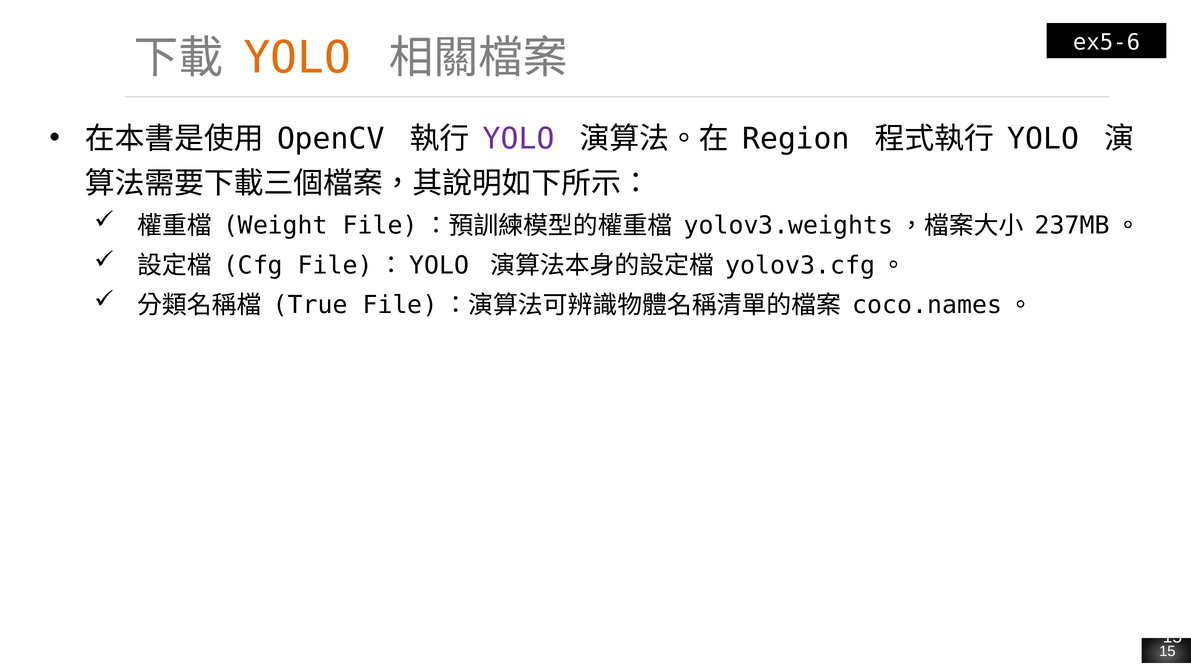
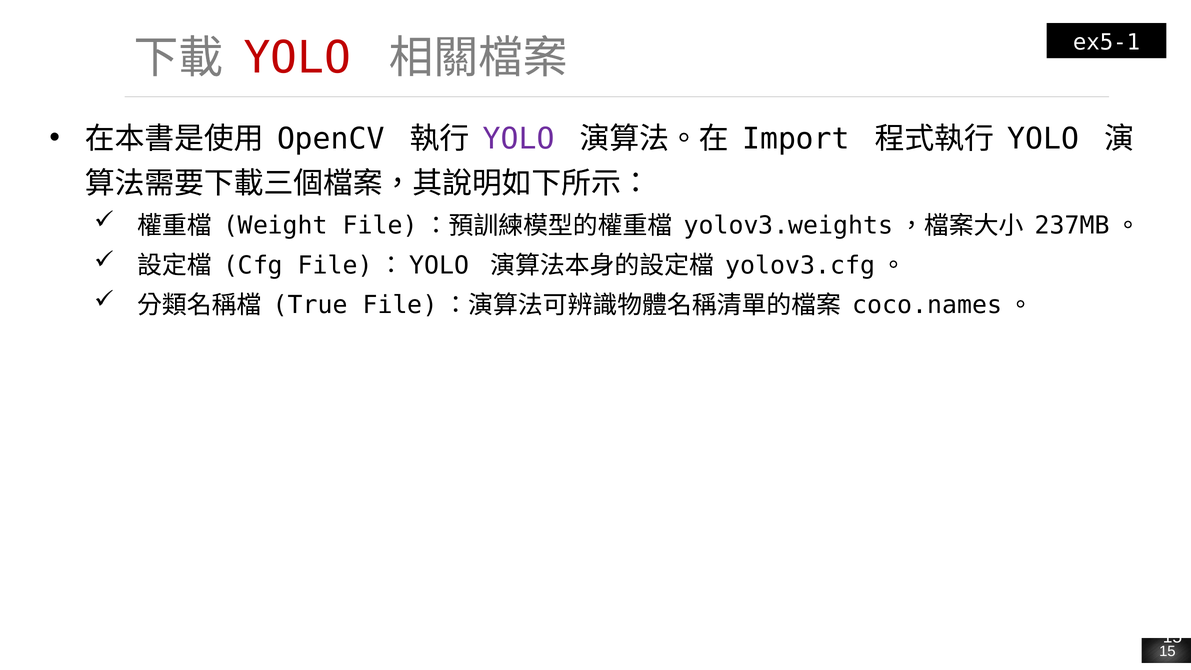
ex5-6: ex5-6 -> ex5-1
YOLO at (297, 58) colour: orange -> red
Region: Region -> Import
